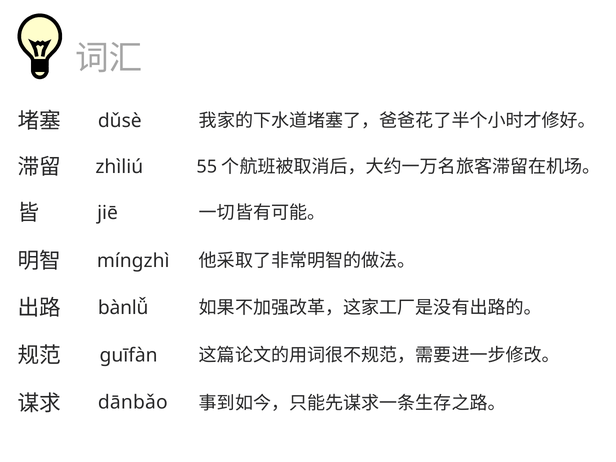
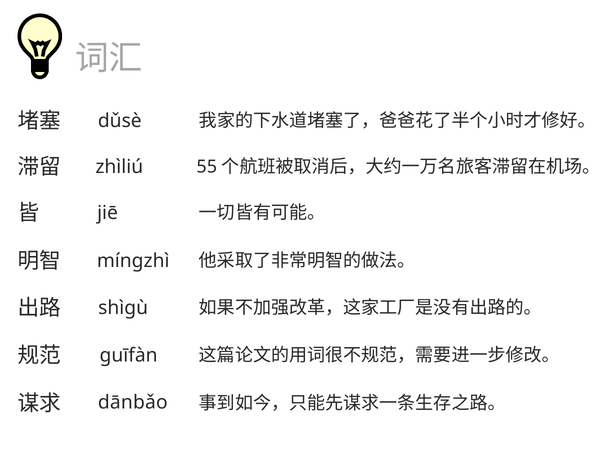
bànlǚ: bànlǚ -> shìgù
